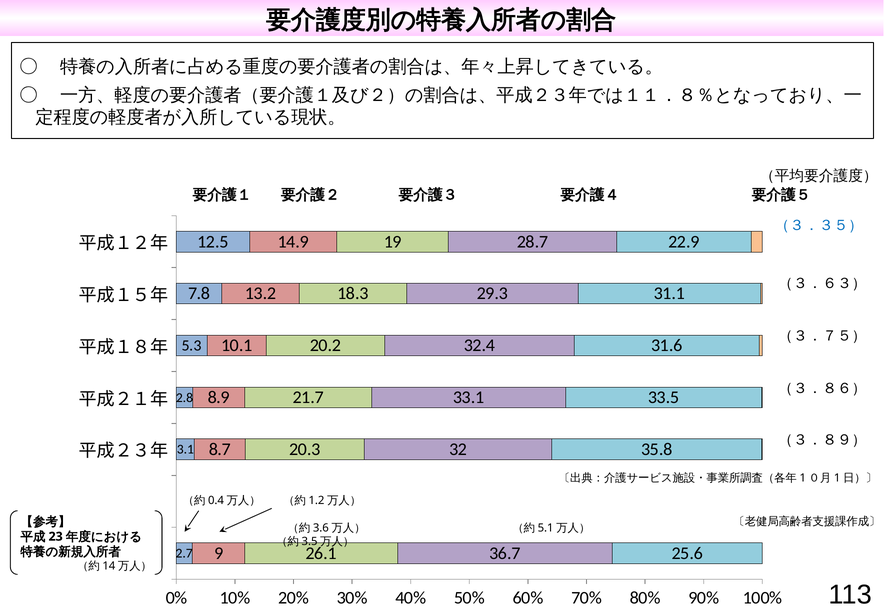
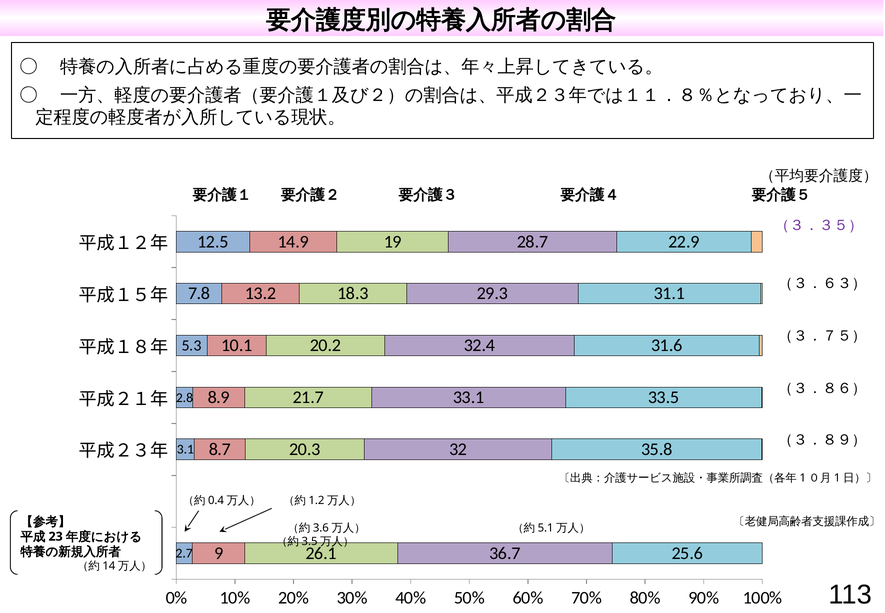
（３．３５） colour: blue -> purple
